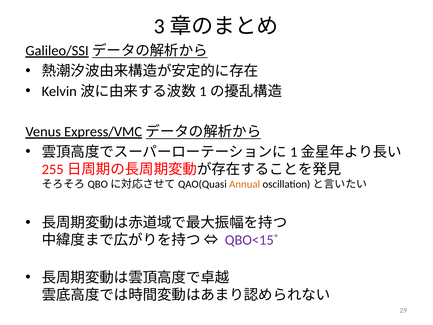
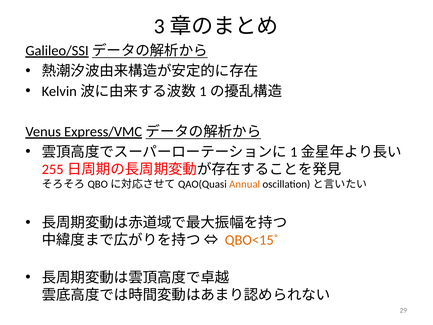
QBO<15˚ colour: purple -> orange
